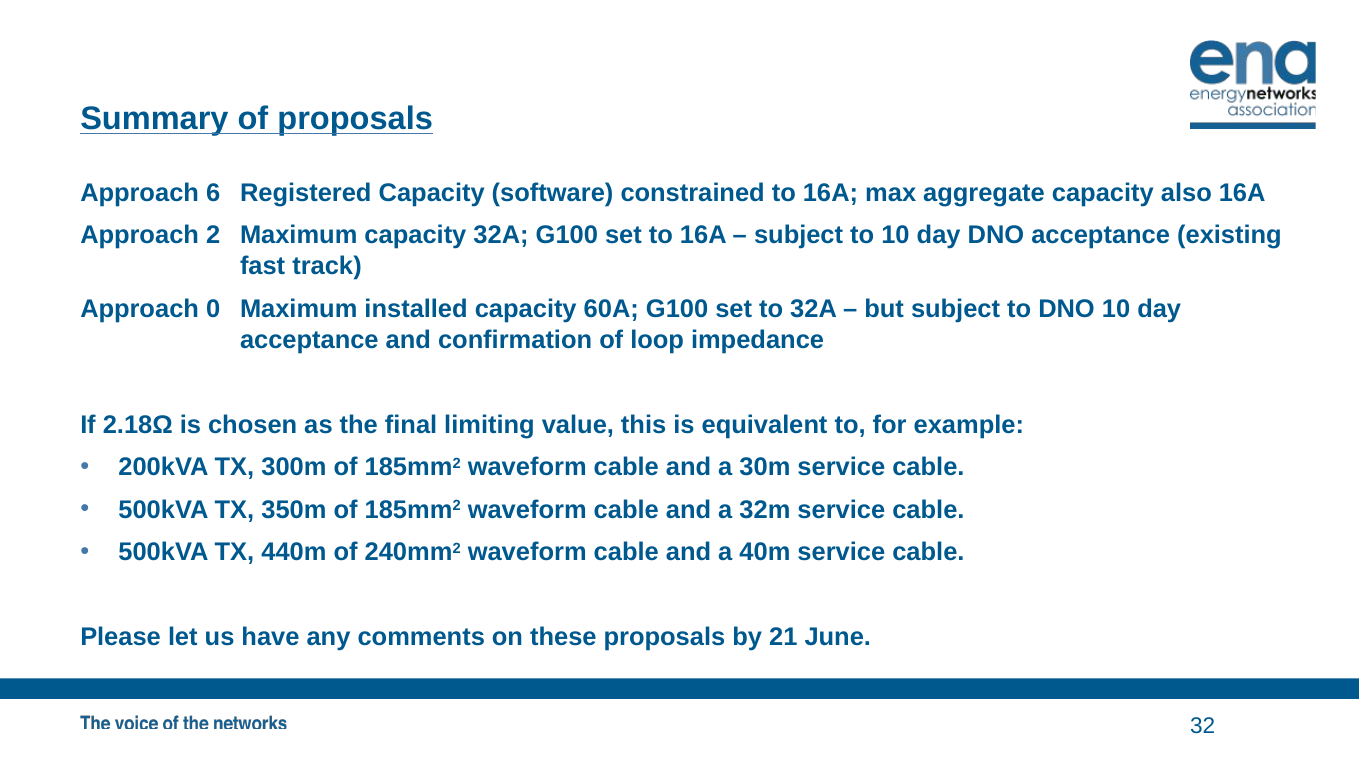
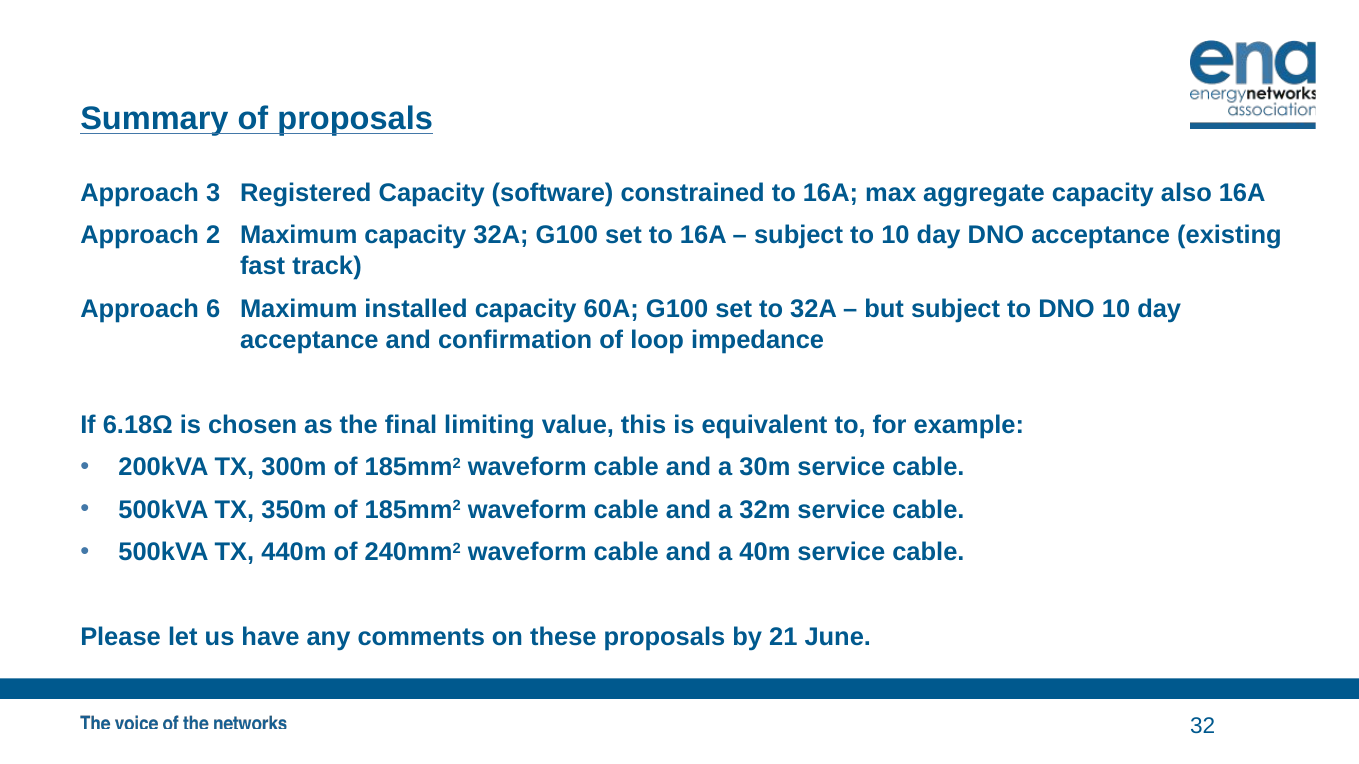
6: 6 -> 3
0: 0 -> 6
2.18Ω: 2.18Ω -> 6.18Ω
